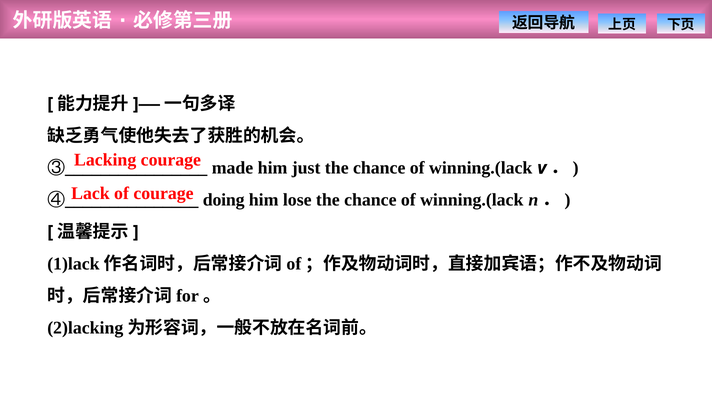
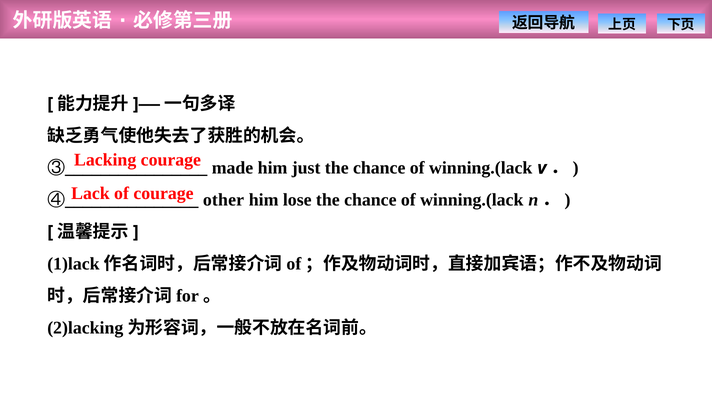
doing: doing -> other
